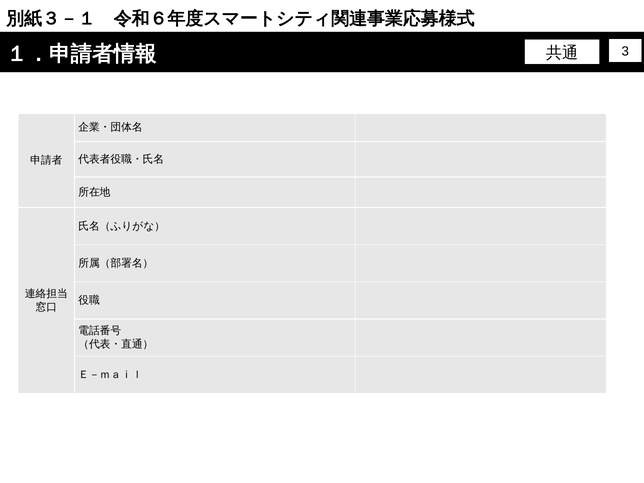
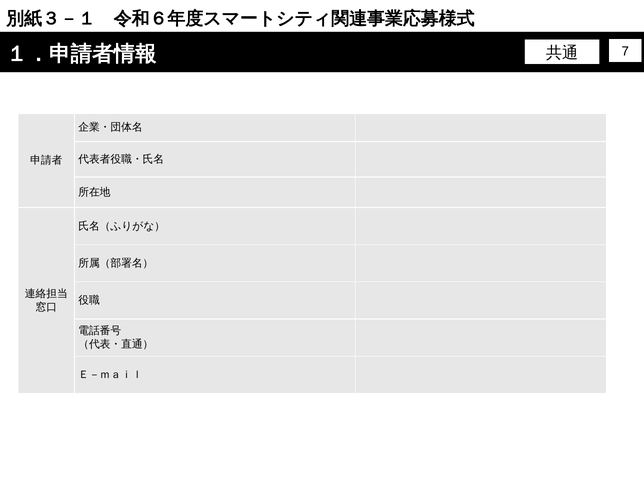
3: 3 -> 7
